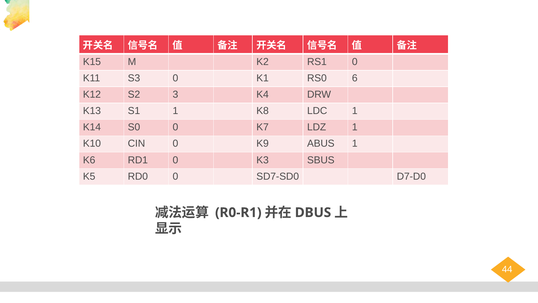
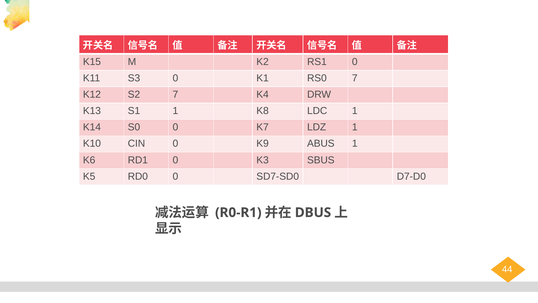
RS0 6: 6 -> 7
S2 3: 3 -> 7
